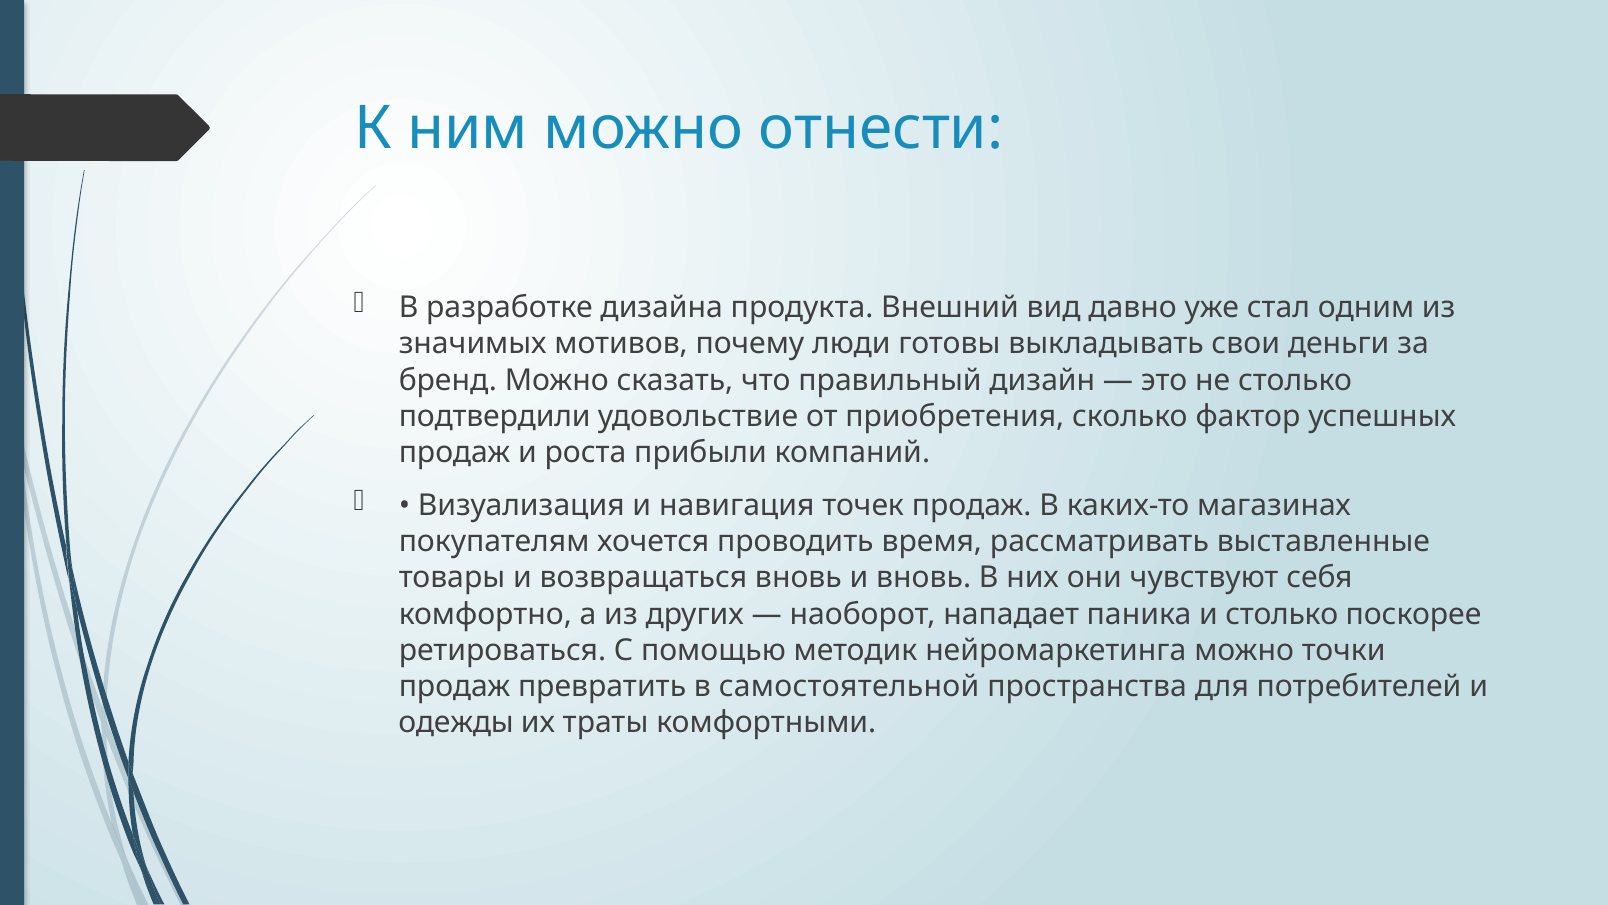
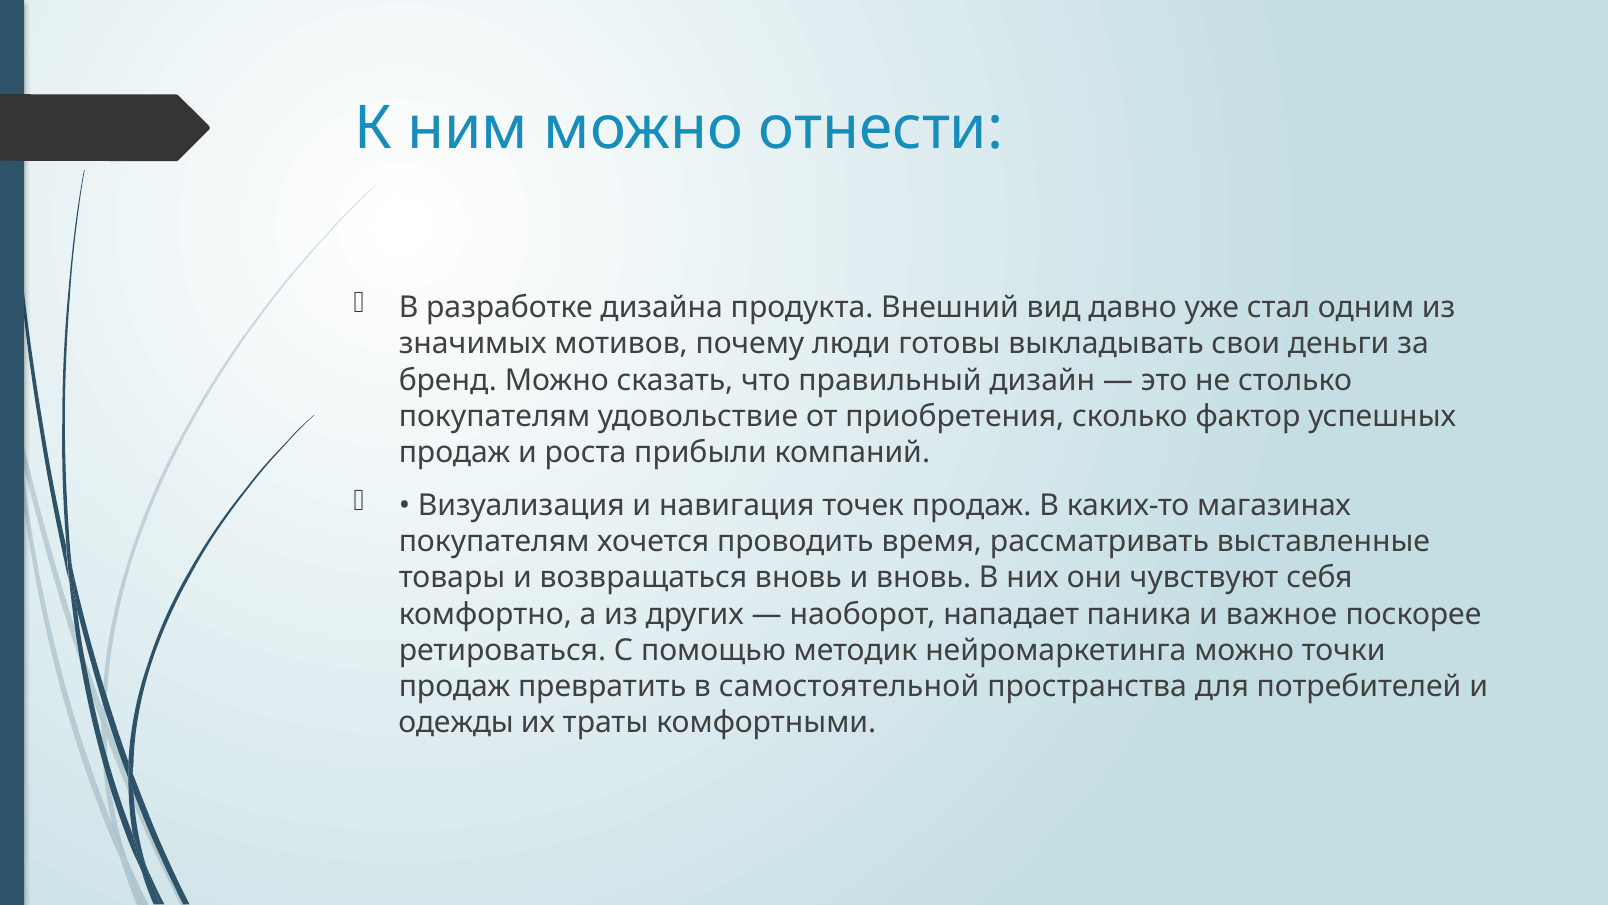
подтвердили at (495, 416): подтвердили -> покупателям
и столько: столько -> важное
